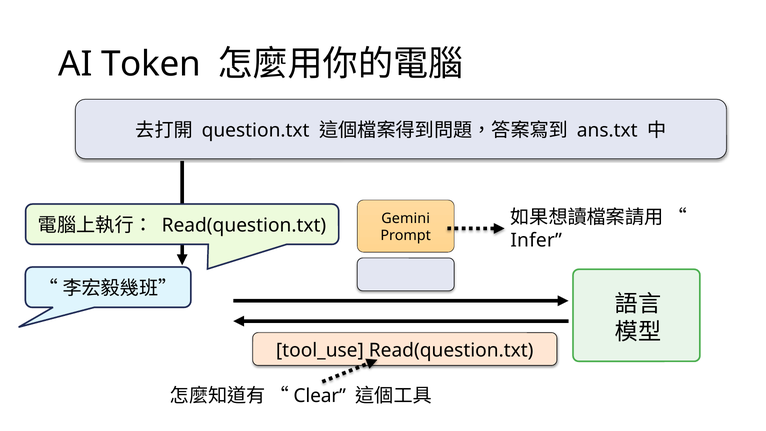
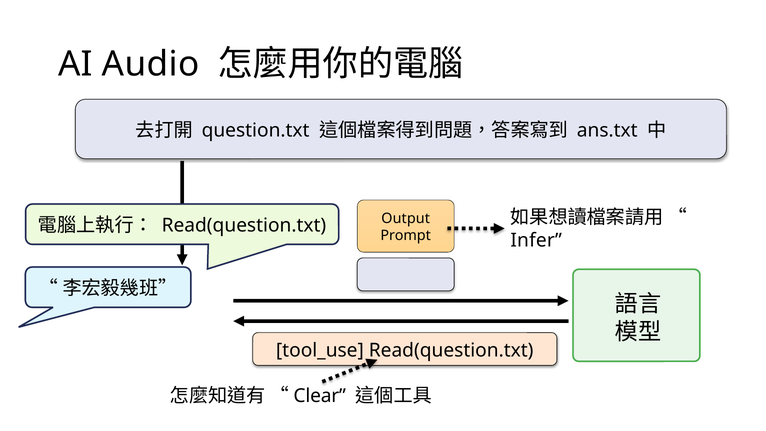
Token: Token -> Audio
Gemini: Gemini -> Output
